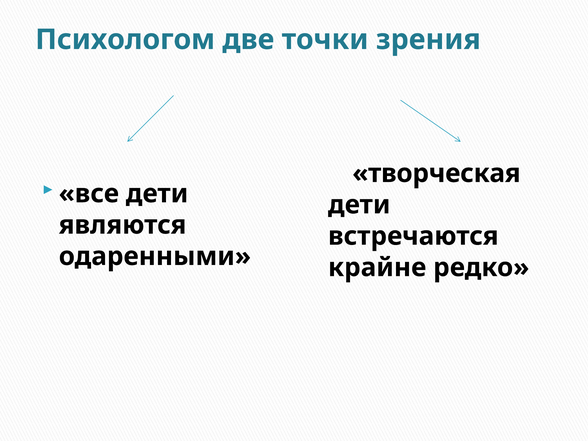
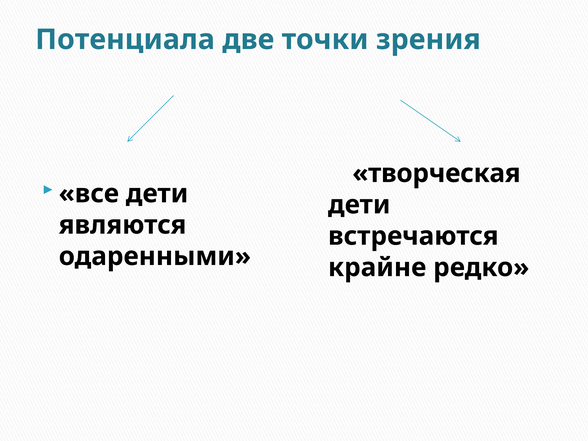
Психологом: Психологом -> Потенциала
